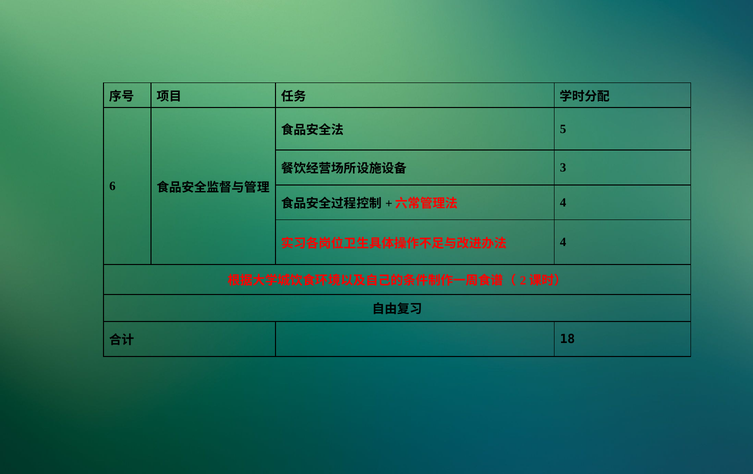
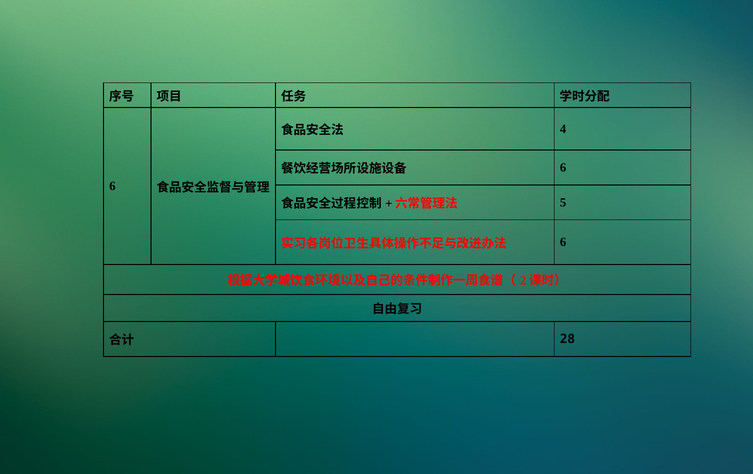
5: 5 -> 4
3 at (563, 168): 3 -> 6
4 at (563, 202): 4 -> 5
4 at (563, 242): 4 -> 6
18: 18 -> 28
